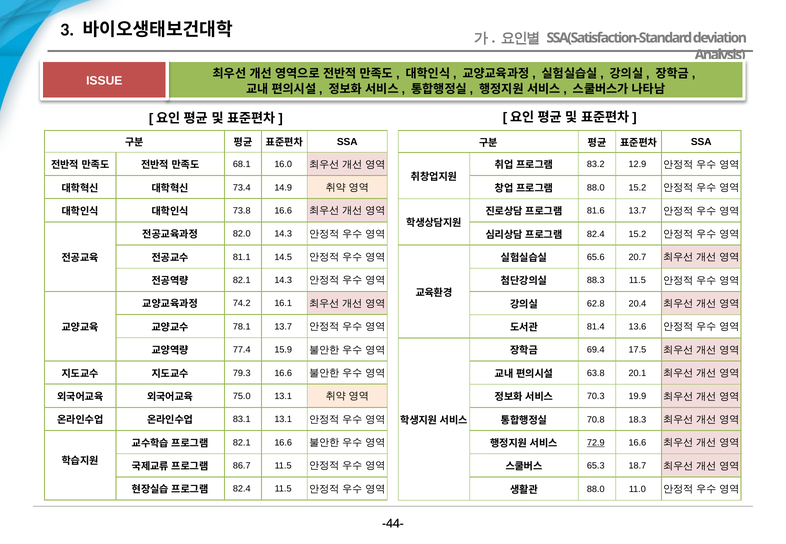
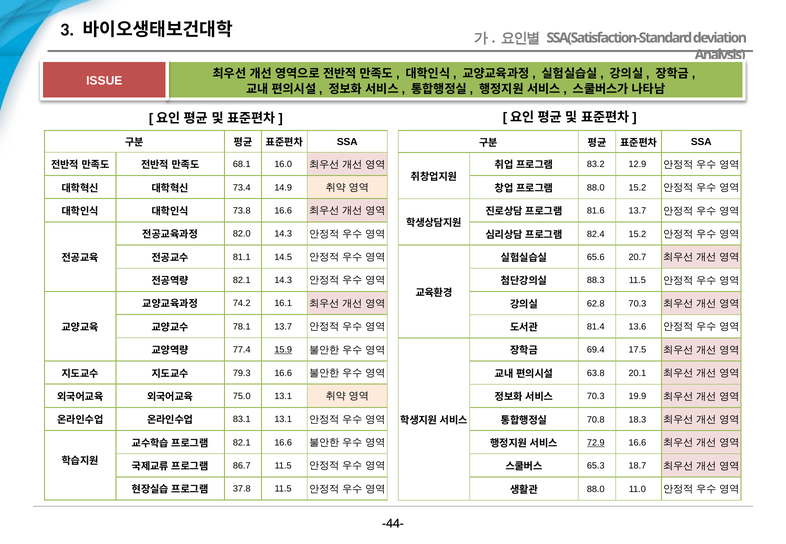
62.8 20.4: 20.4 -> 70.3
15.9 underline: none -> present
82.4 at (242, 489): 82.4 -> 37.8
